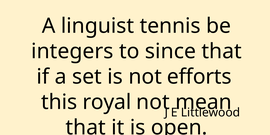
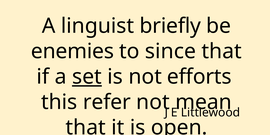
tennis: tennis -> briefly
integers: integers -> enemies
set underline: none -> present
royal: royal -> refer
